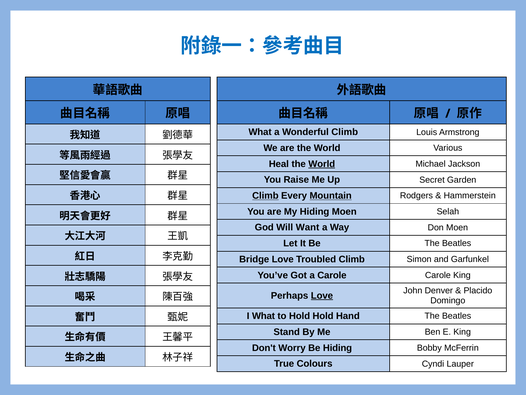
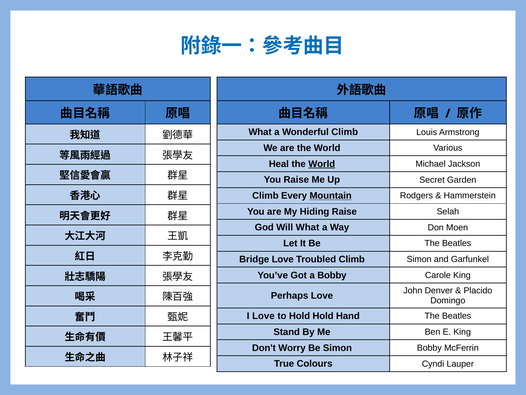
Climb at (265, 195) underline: present -> none
Hiding Moen: Moen -> Raise
Will Want: Want -> What
a Carole: Carole -> Bobby
Love at (322, 295) underline: present -> none
I What: What -> Love
Be Hiding: Hiding -> Simon
